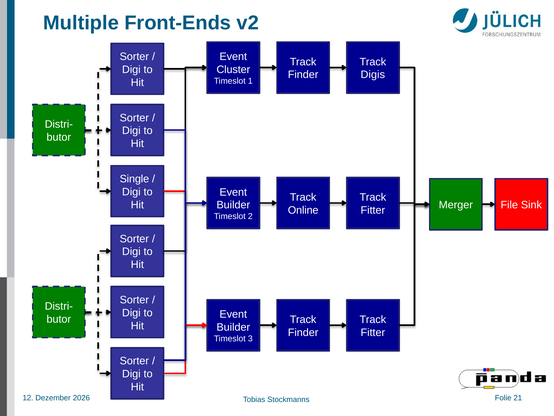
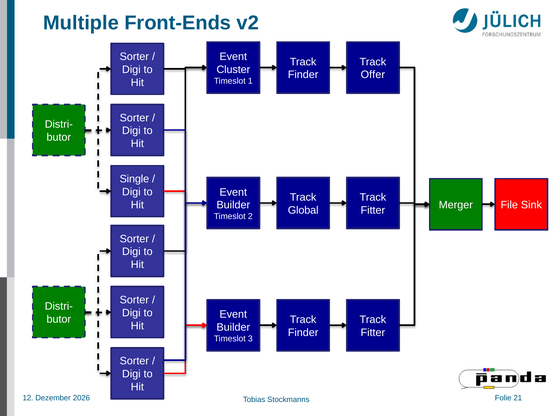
Digis: Digis -> Offer
Online: Online -> Global
